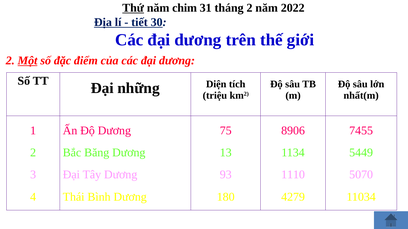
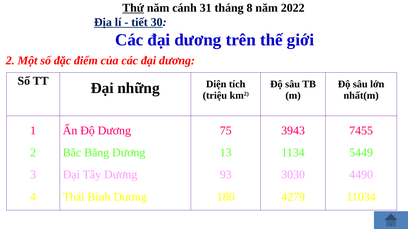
chim: chim -> cánh
tháng 2: 2 -> 8
Một underline: present -> none
8906: 8906 -> 3943
1110: 1110 -> 3030
5070: 5070 -> 4490
